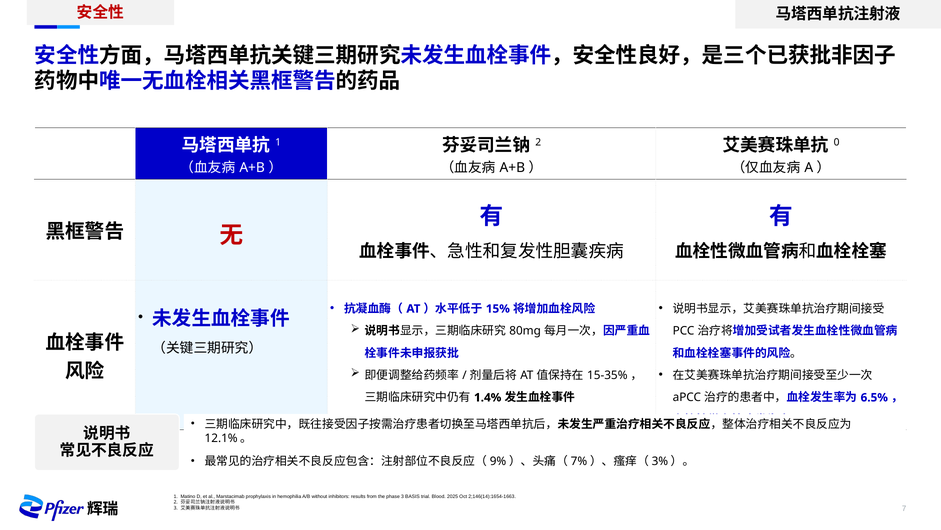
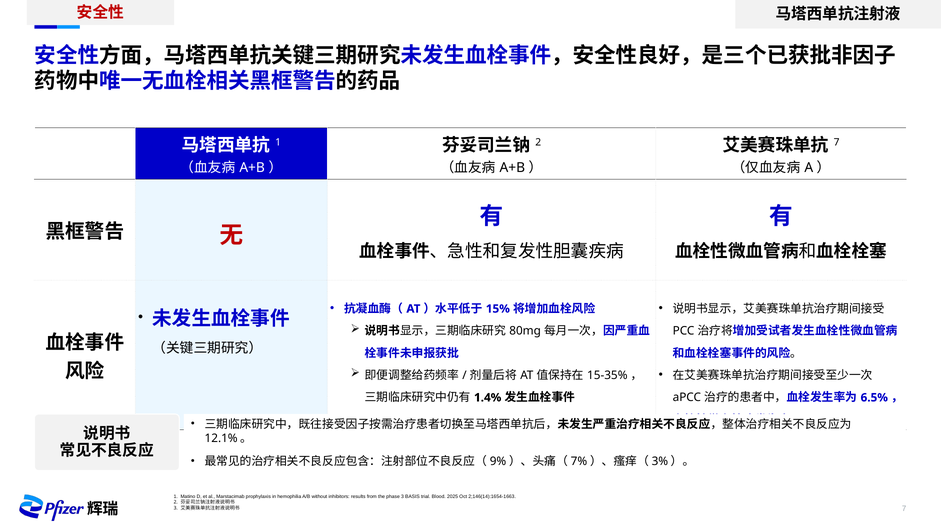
0 at (837, 142): 0 -> 7
